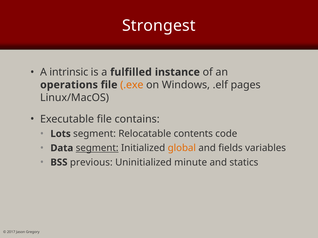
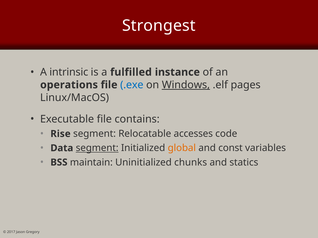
.exe colour: orange -> blue
Windows underline: none -> present
Lots: Lots -> Rise
contents: contents -> accesses
fields: fields -> const
previous: previous -> maintain
minute: minute -> chunks
